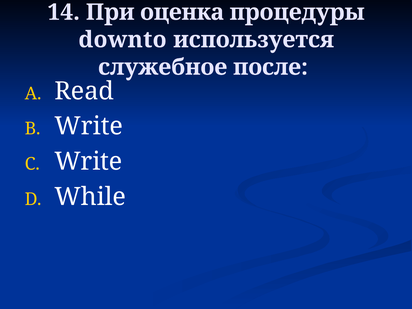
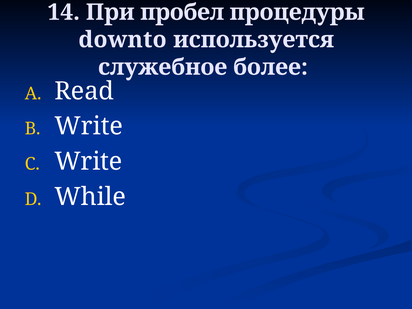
оценка: оценка -> пробел
после: после -> более
